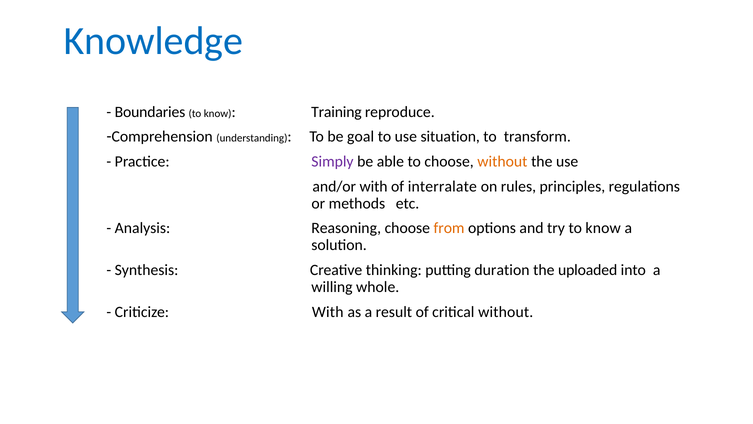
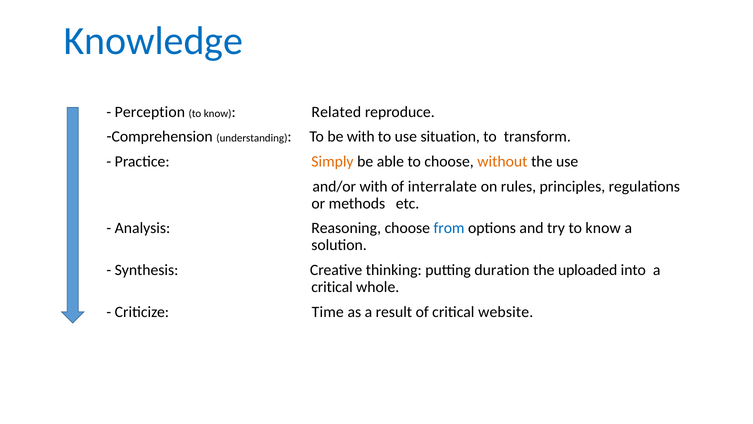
Boundaries: Boundaries -> Perception
Training: Training -> Related
be goal: goal -> with
Simply colour: purple -> orange
from colour: orange -> blue
willing at (332, 287): willing -> critical
Criticize With: With -> Time
critical without: without -> website
